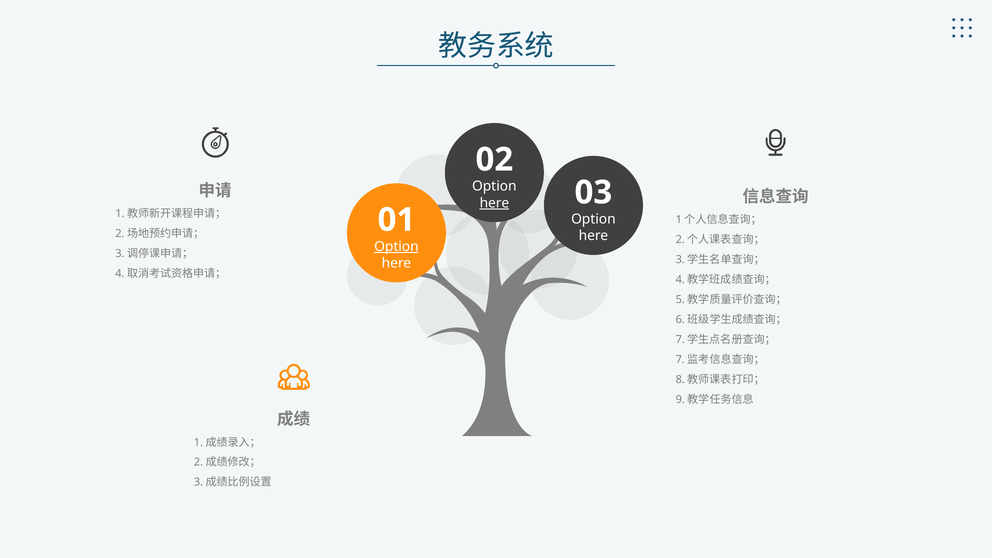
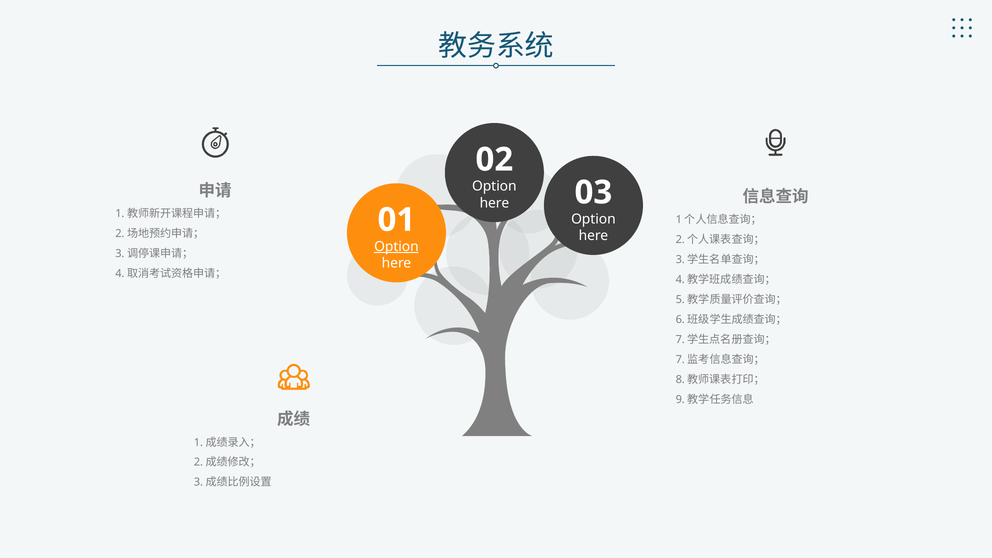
here at (494, 203) underline: present -> none
